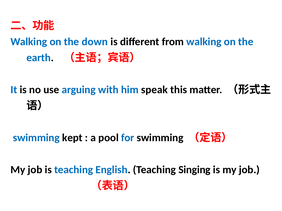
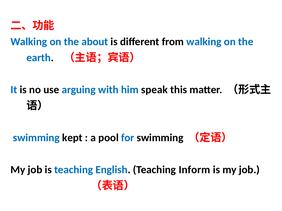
down: down -> about
Singing: Singing -> Inform
